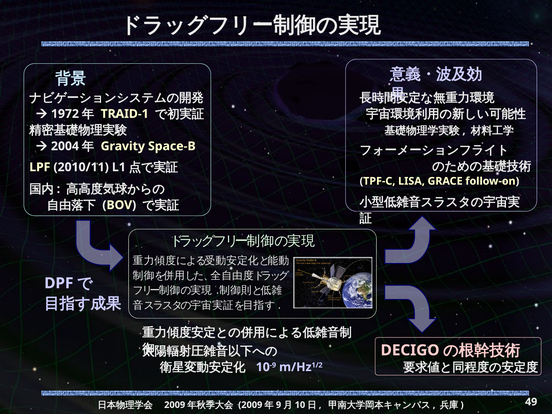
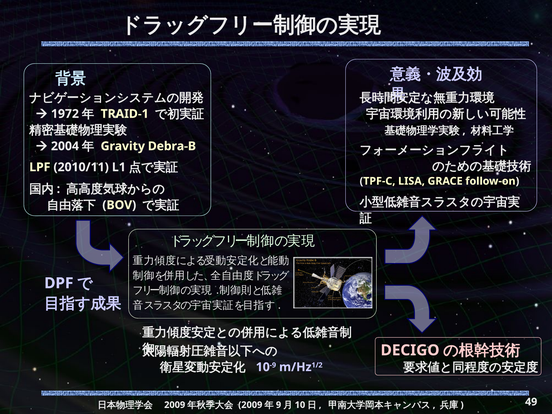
Space-B: Space-B -> Debra-B
